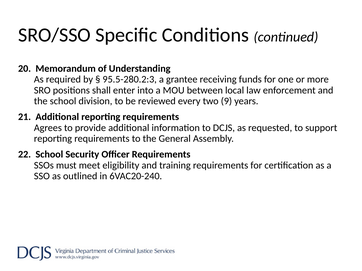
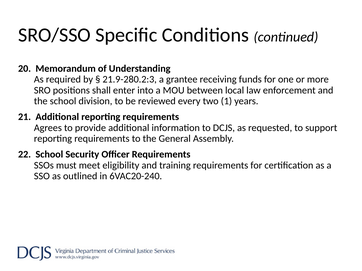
95.5-280.2:3: 95.5-280.2:3 -> 21.9-280.2:3
9: 9 -> 1
